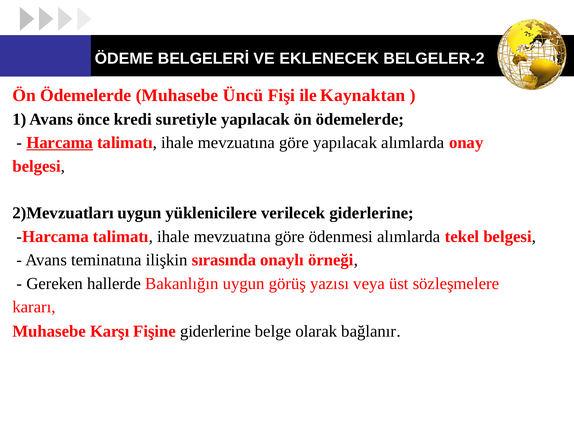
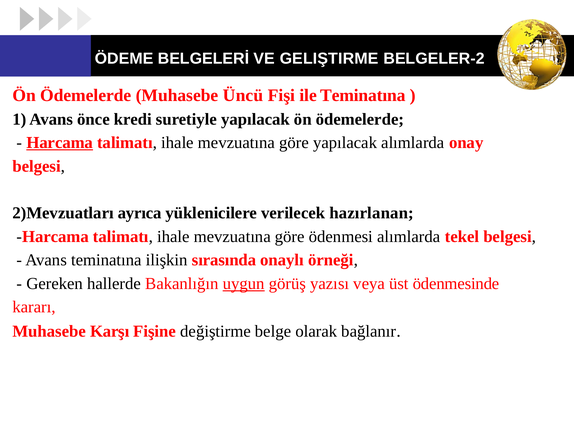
EKLENECEK: EKLENECEK -> GELIŞTIRME
ile Kaynaktan: Kaynaktan -> Teminatına
2)Mevzuatları uygun: uygun -> ayrıca
verilecek giderlerine: giderlerine -> hazırlanan
uygun at (244, 283) underline: none -> present
sözleşmelere: sözleşmelere -> ödenmesinde
Fişine giderlerine: giderlerine -> değiştirme
